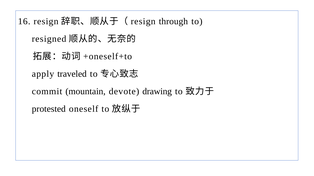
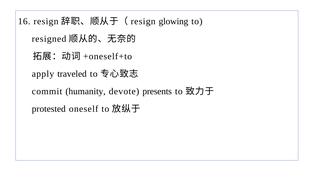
through: through -> glowing
mountain: mountain -> humanity
drawing: drawing -> presents
